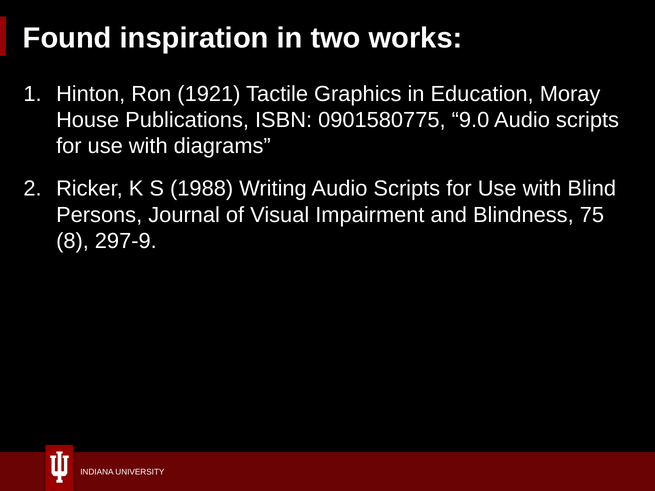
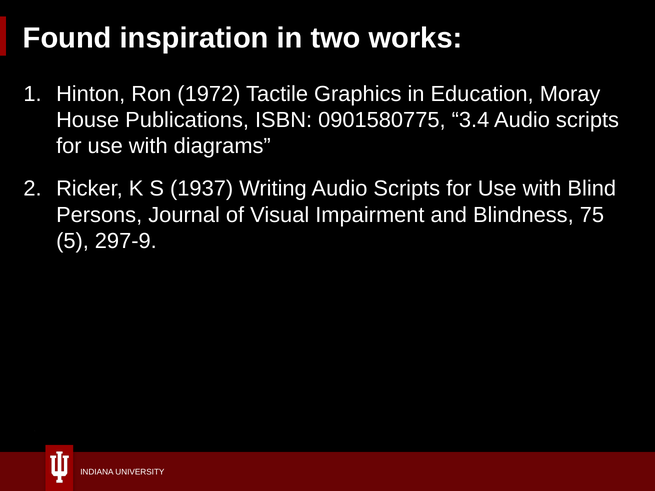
1921: 1921 -> 1972
9.0: 9.0 -> 3.4
1988: 1988 -> 1937
8: 8 -> 5
